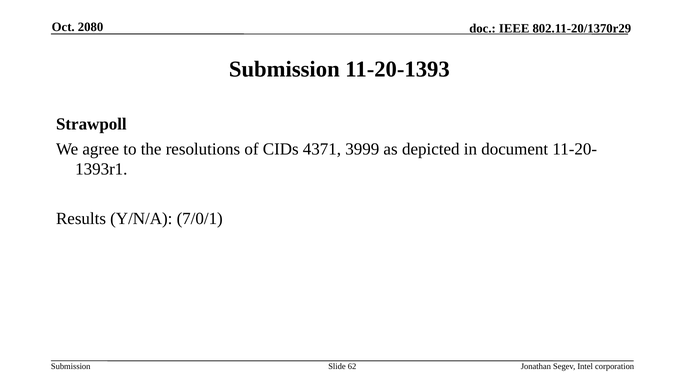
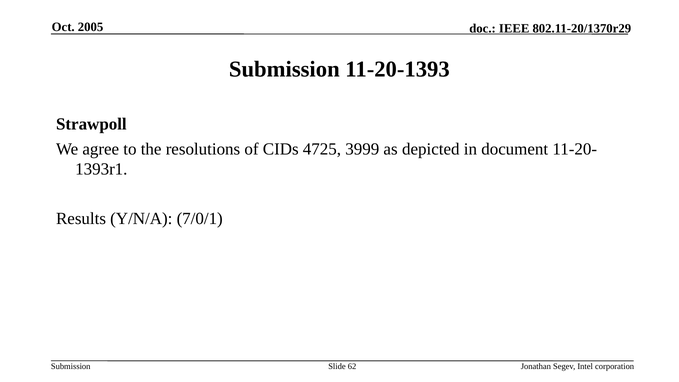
2080: 2080 -> 2005
4371: 4371 -> 4725
